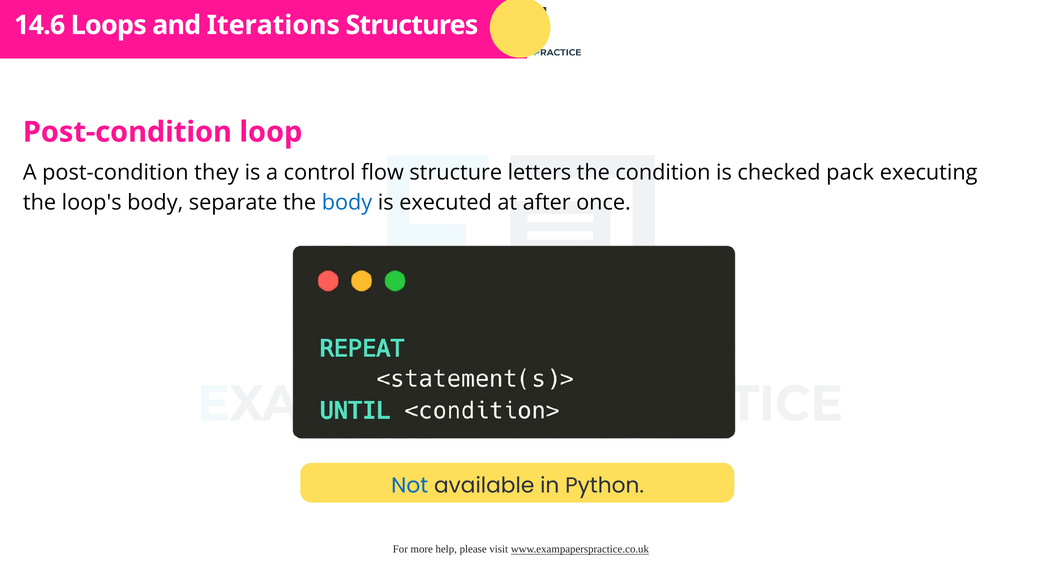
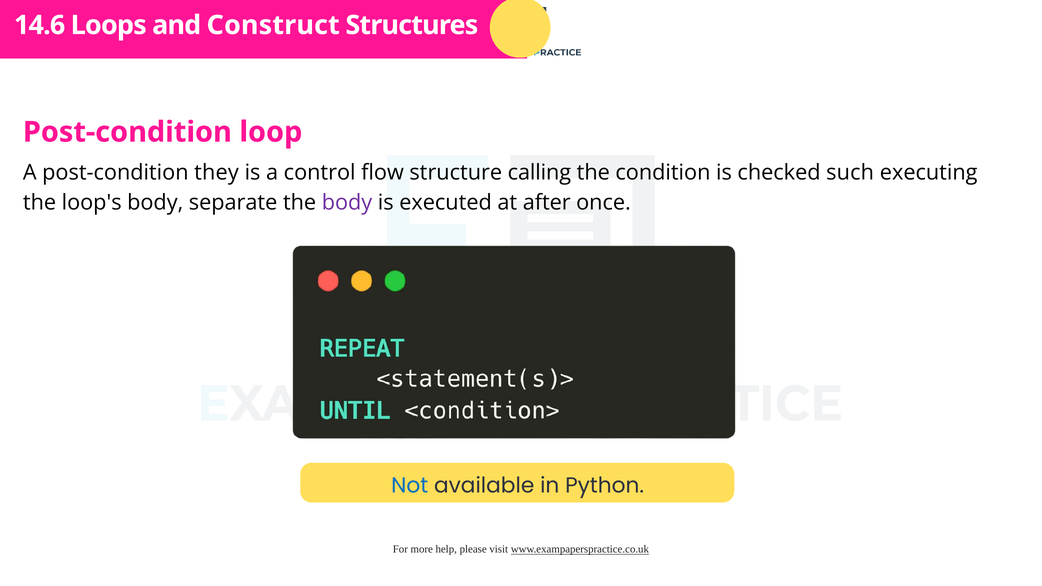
Iterations: Iterations -> Construct
letters: letters -> calling
pack: pack -> such
body at (347, 203) colour: blue -> purple
